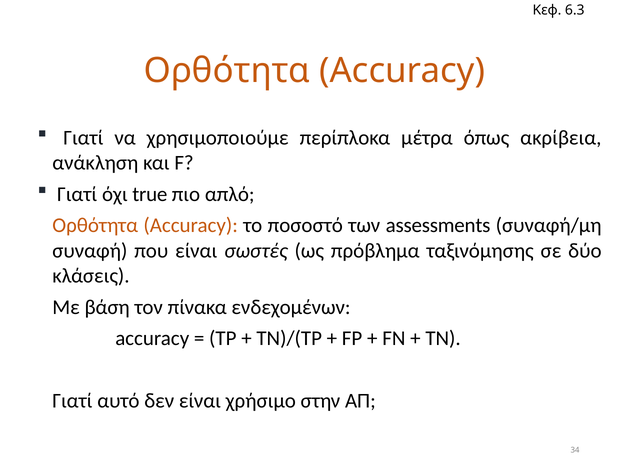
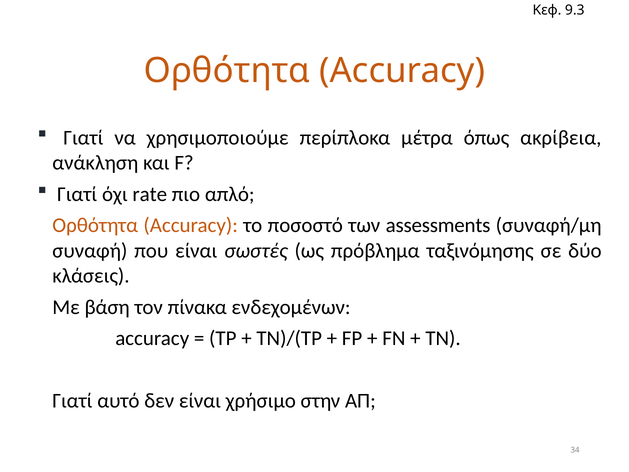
6.3: 6.3 -> 9.3
true: true -> rate
